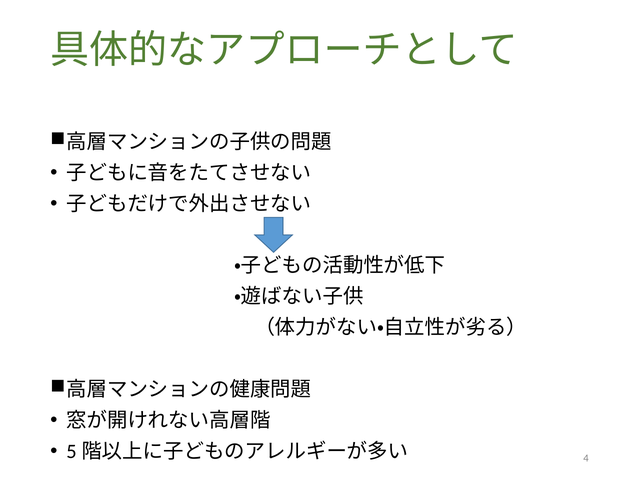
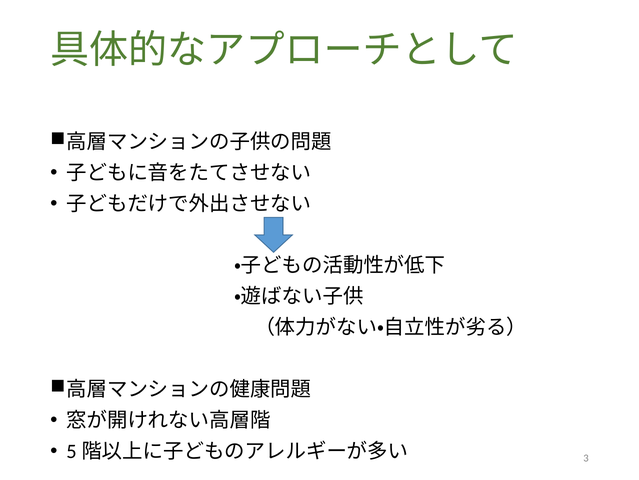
4: 4 -> 3
